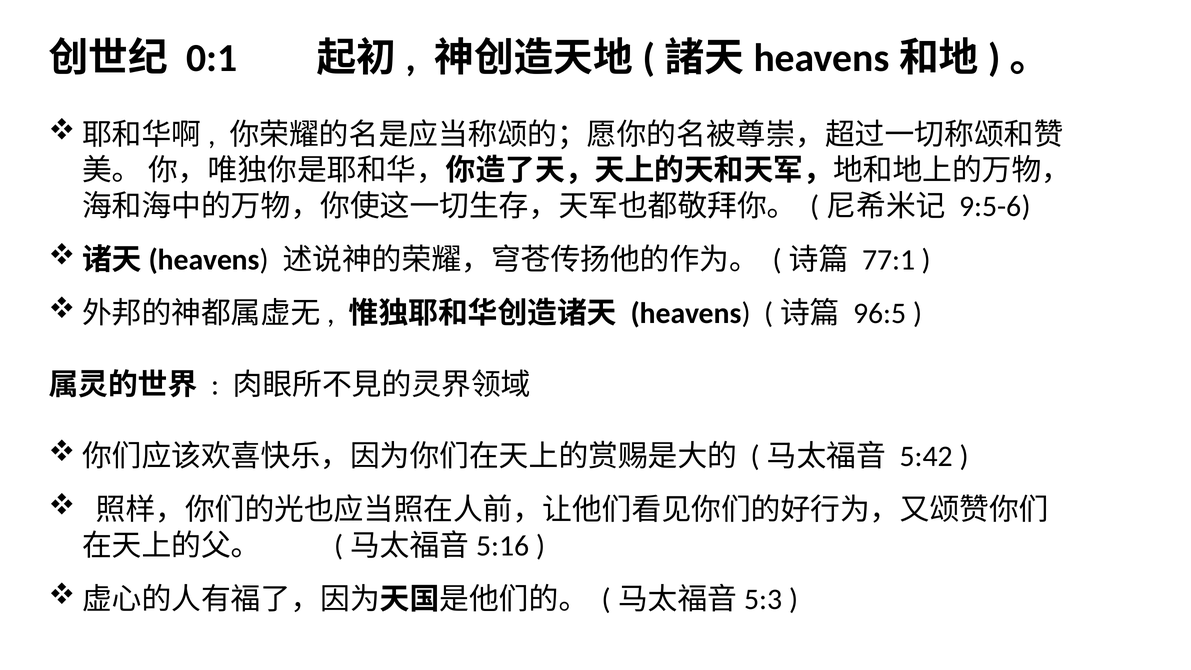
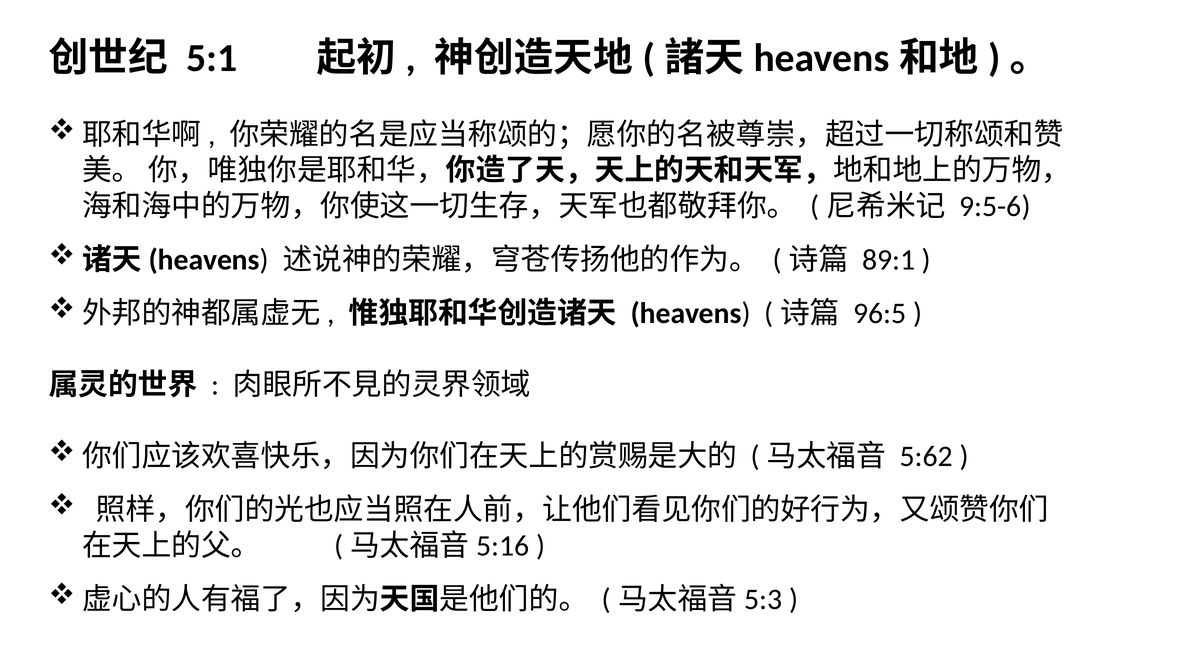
0:1: 0:1 -> 5:1
77:1: 77:1 -> 89:1
5:42: 5:42 -> 5:62
